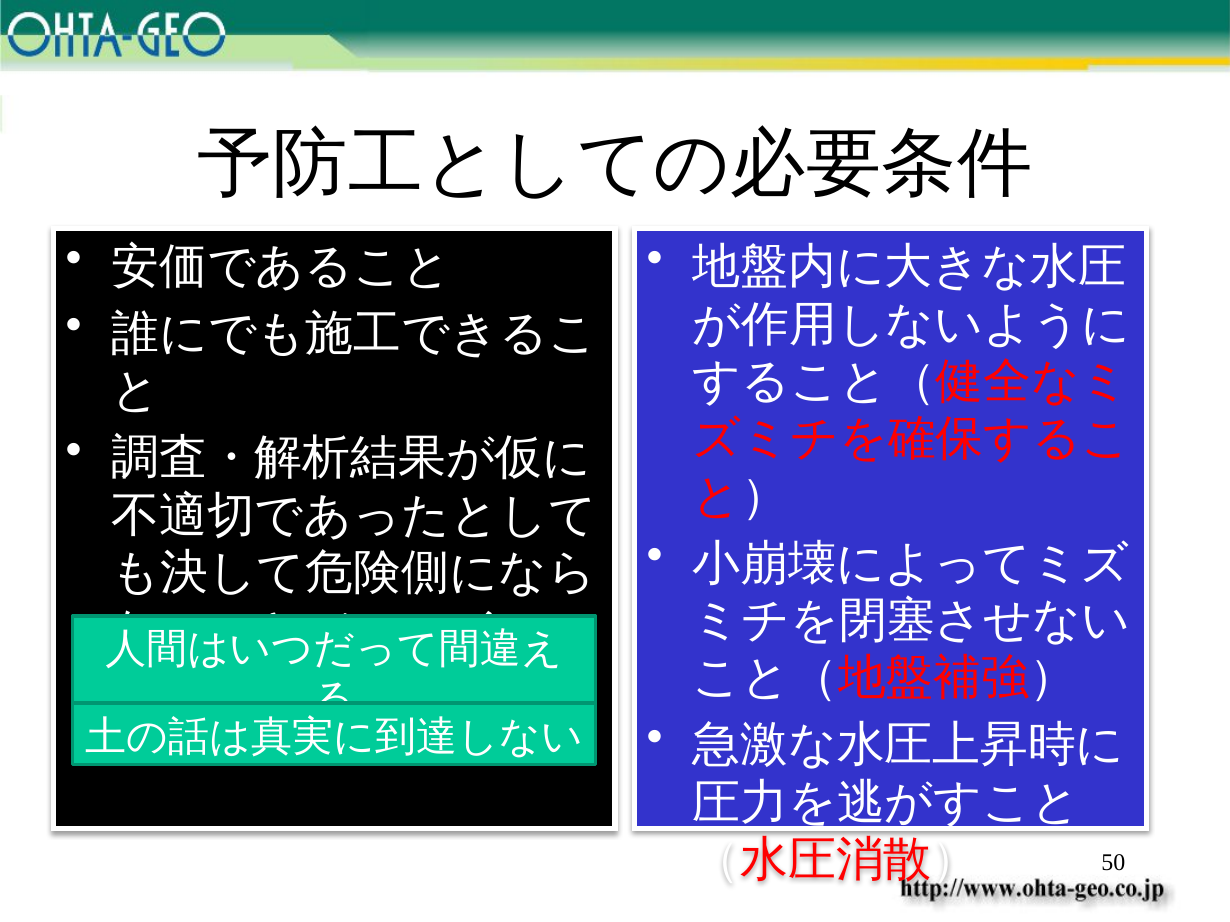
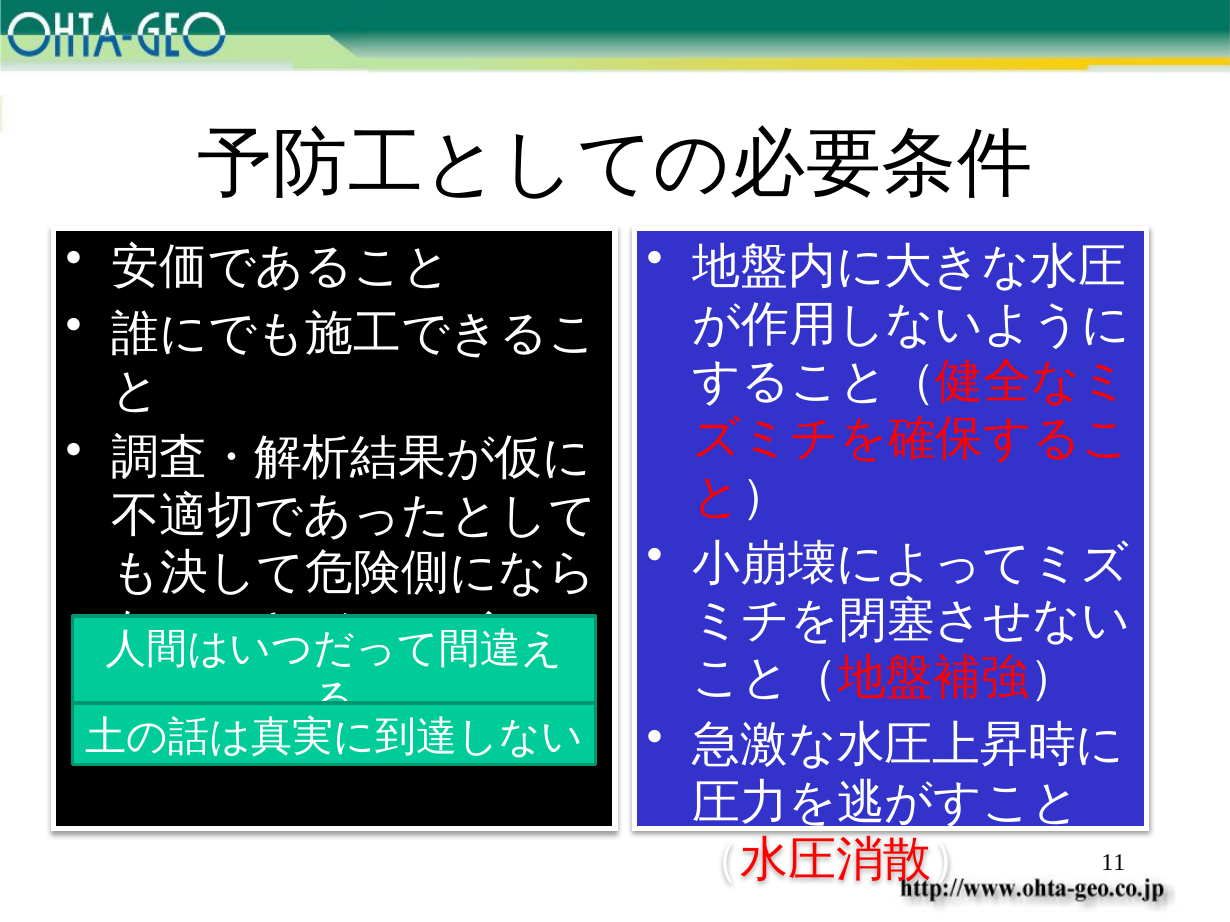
50: 50 -> 11
